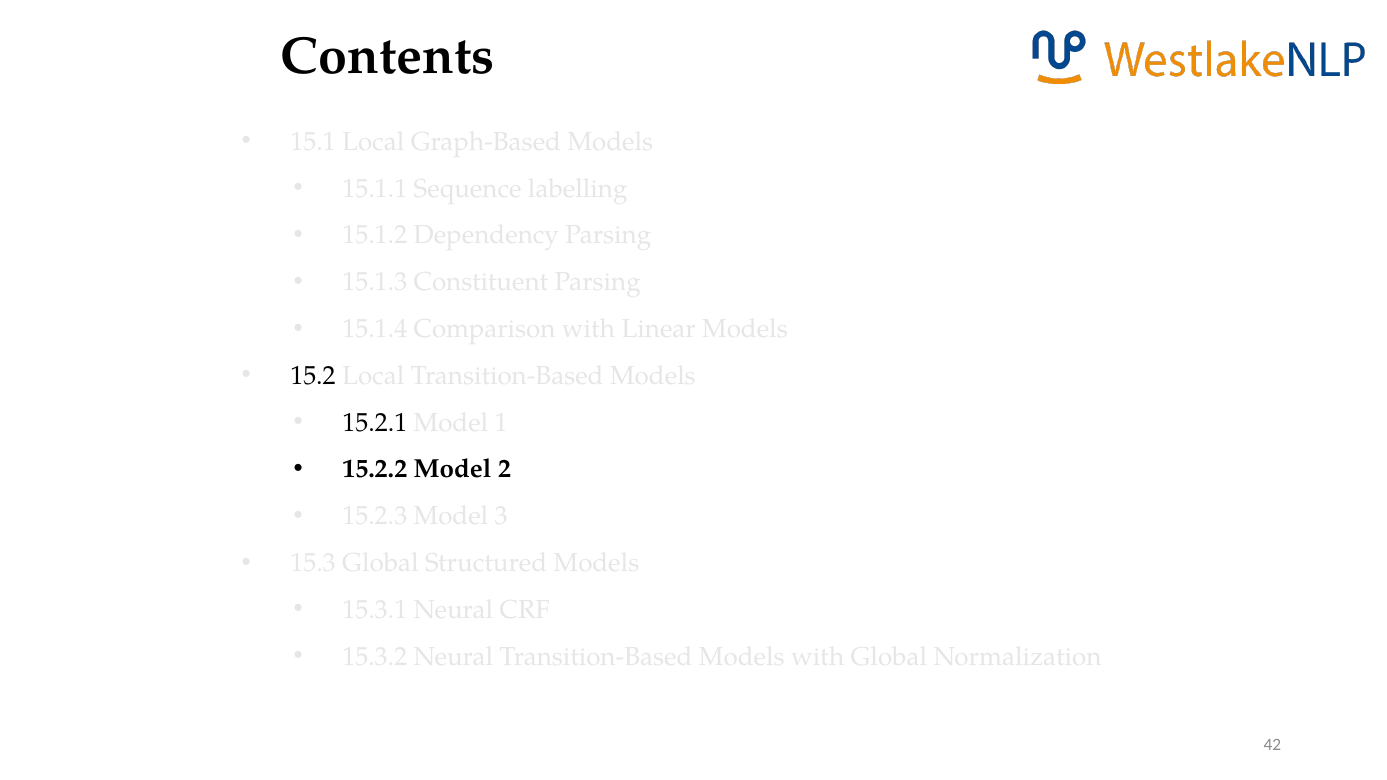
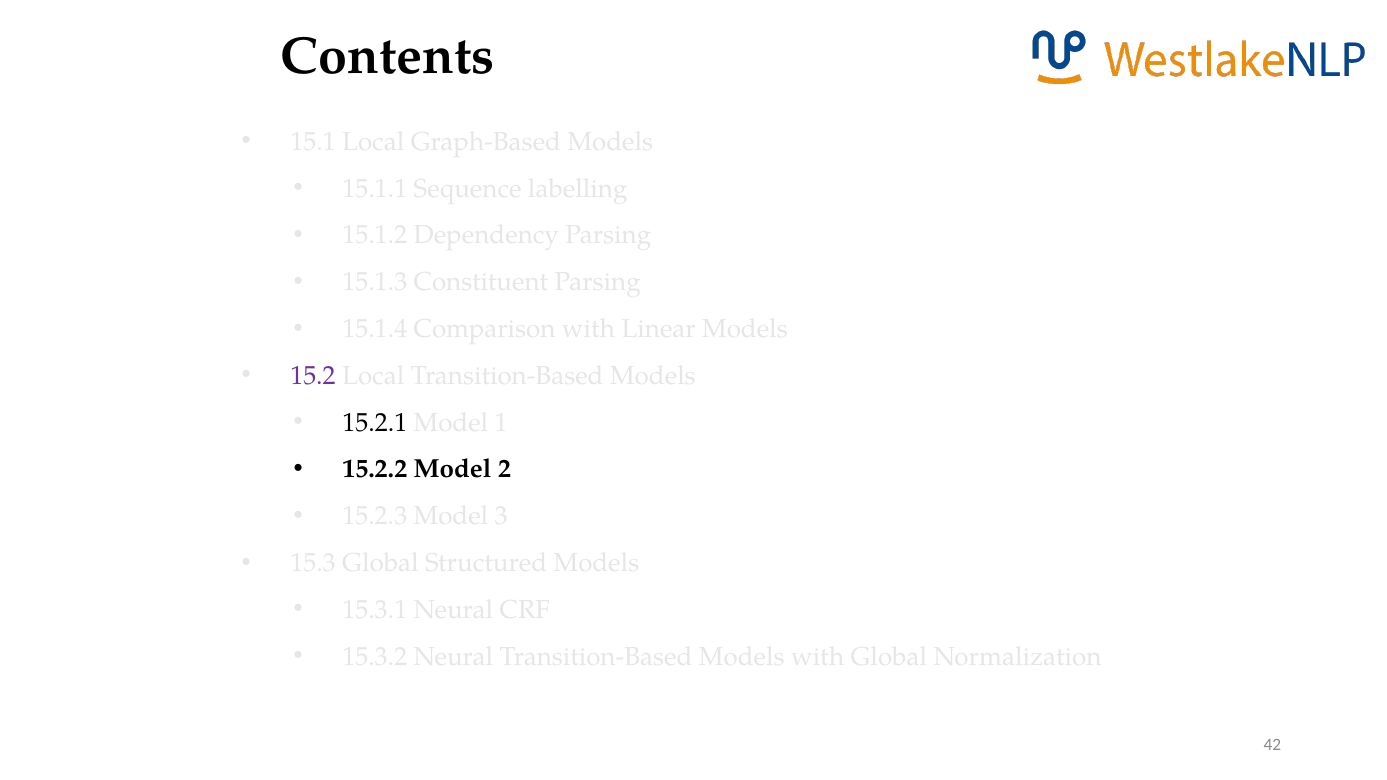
15.2 colour: black -> purple
